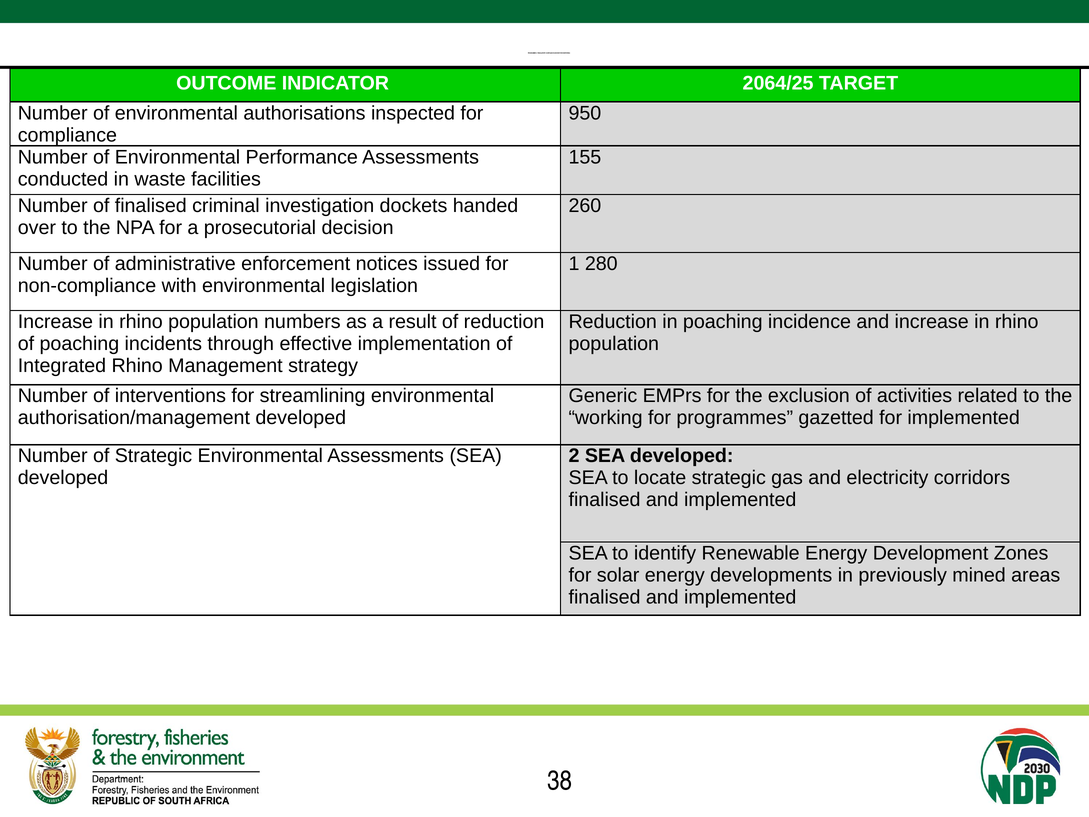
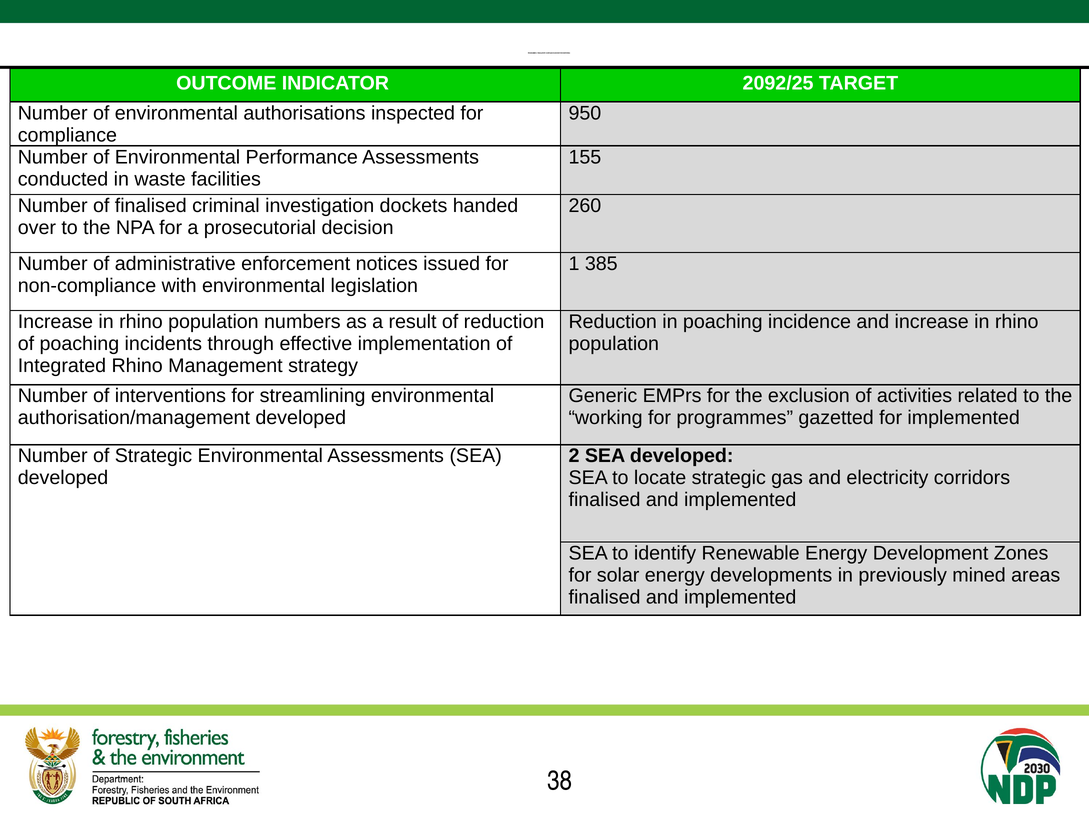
2064/25: 2064/25 -> 2092/25
280: 280 -> 385
